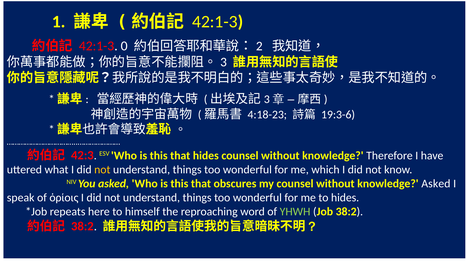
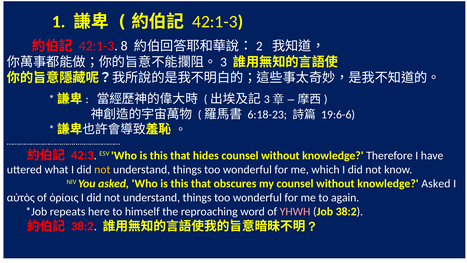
0: 0 -> 8
4:18-23: 4:18-23 -> 6:18-23
19:3-6: 19:3-6 -> 19:6-6
speak: speak -> αὐτὸς
to hides: hides -> again
YHWH colour: light green -> pink
